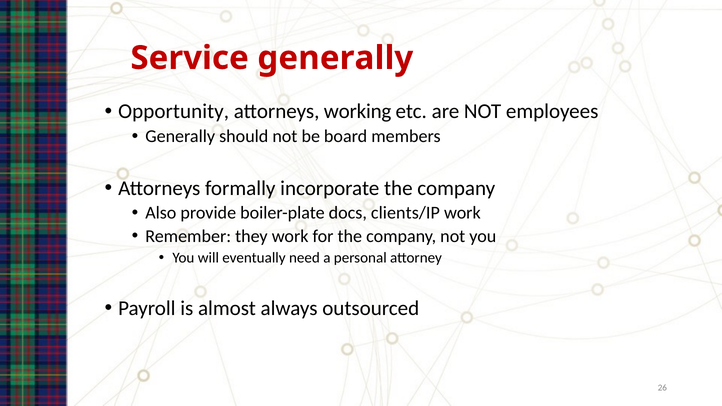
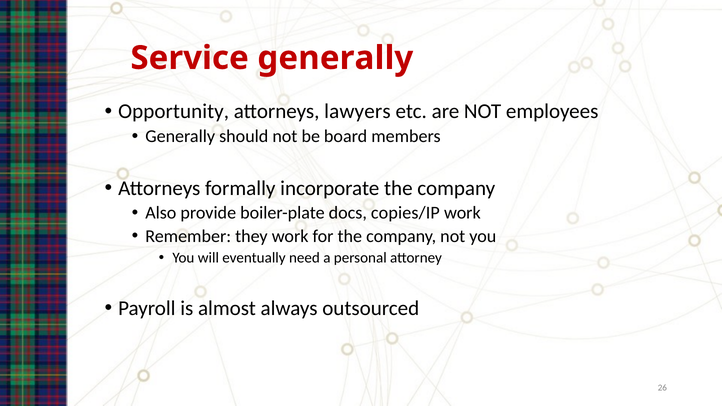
working: working -> lawyers
clients/IP: clients/IP -> copies/IP
